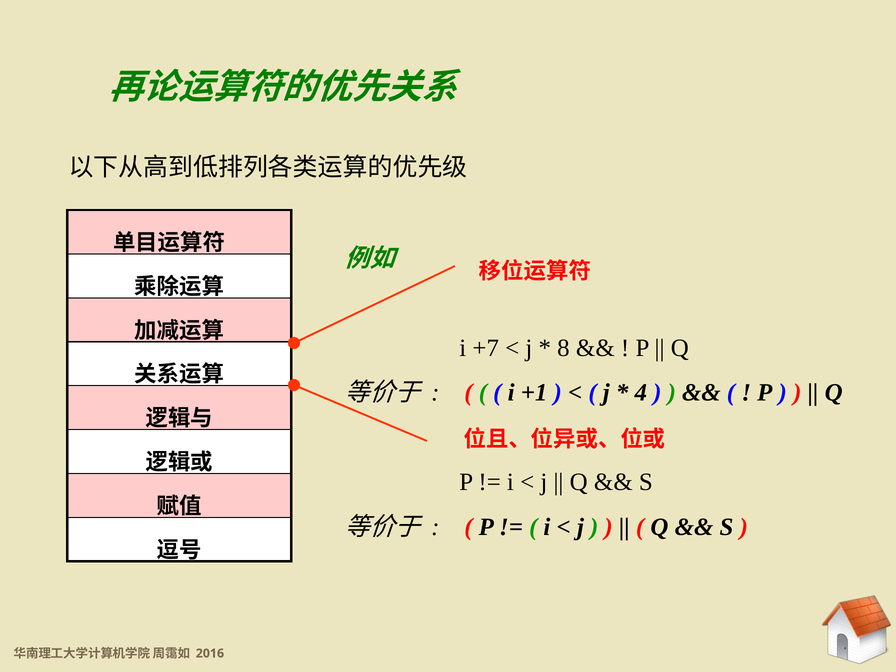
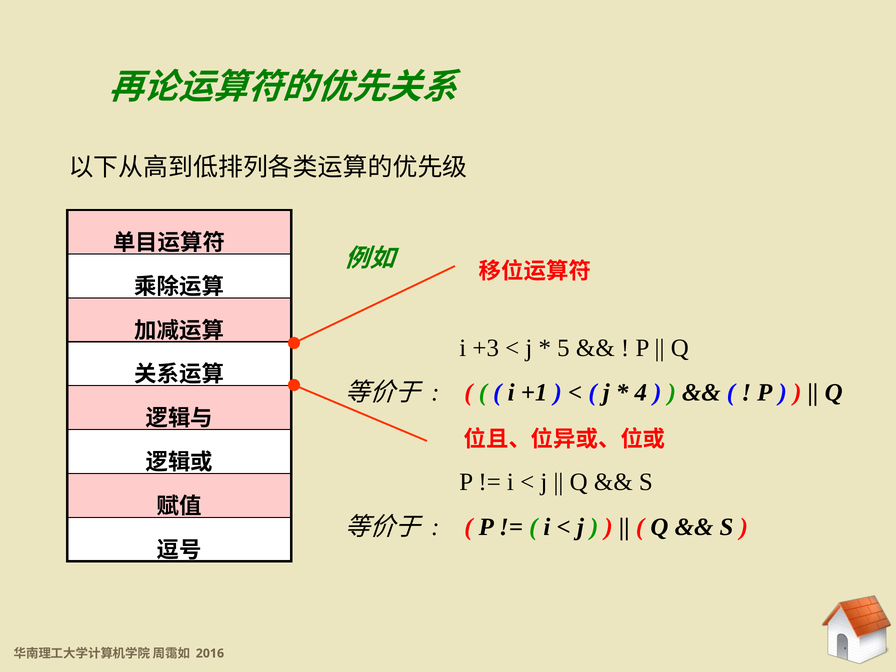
+7: +7 -> +3
8: 8 -> 5
